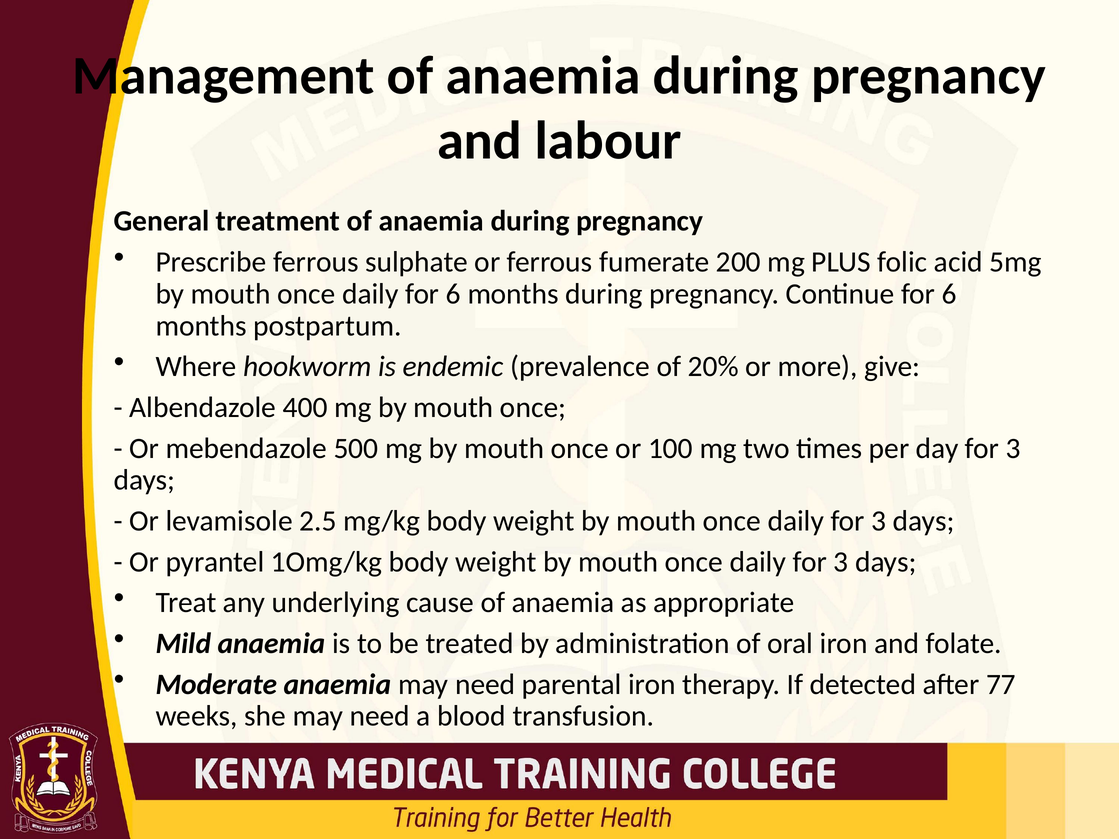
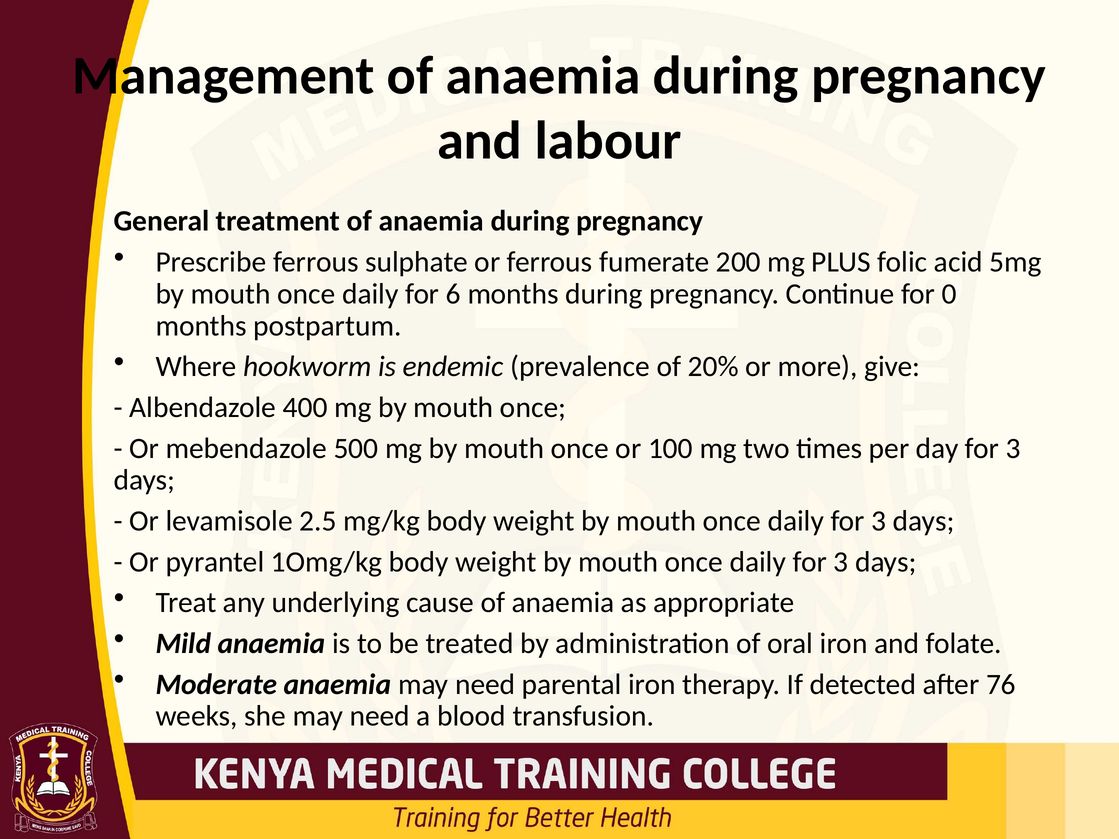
Continue for 6: 6 -> 0
77: 77 -> 76
